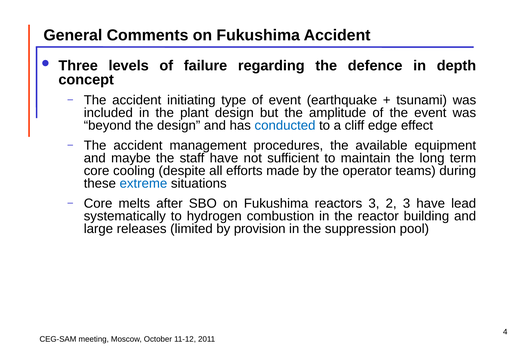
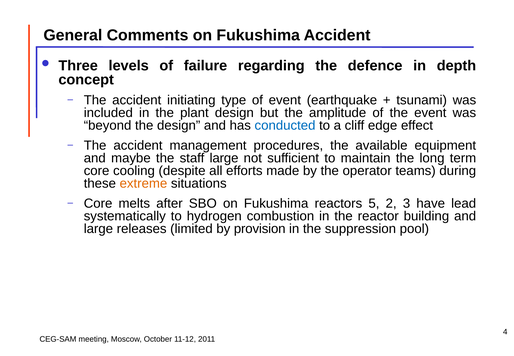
staff have: have -> large
extreme colour: blue -> orange
reactors 3: 3 -> 5
